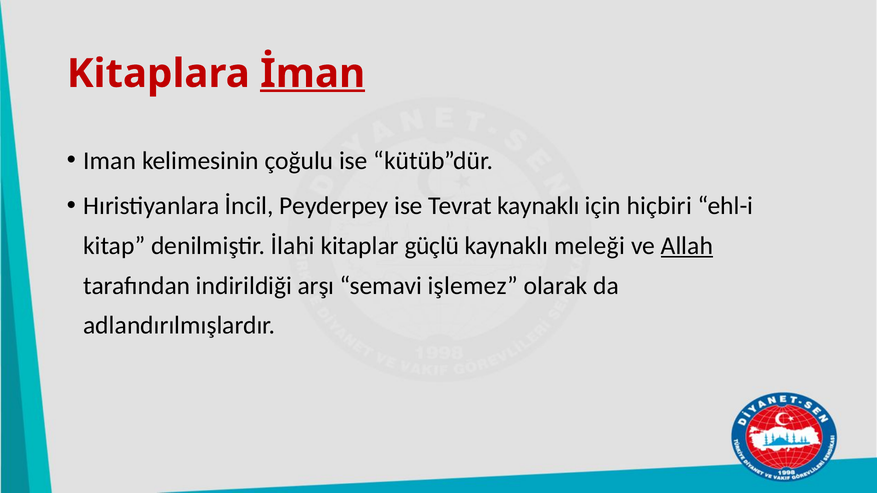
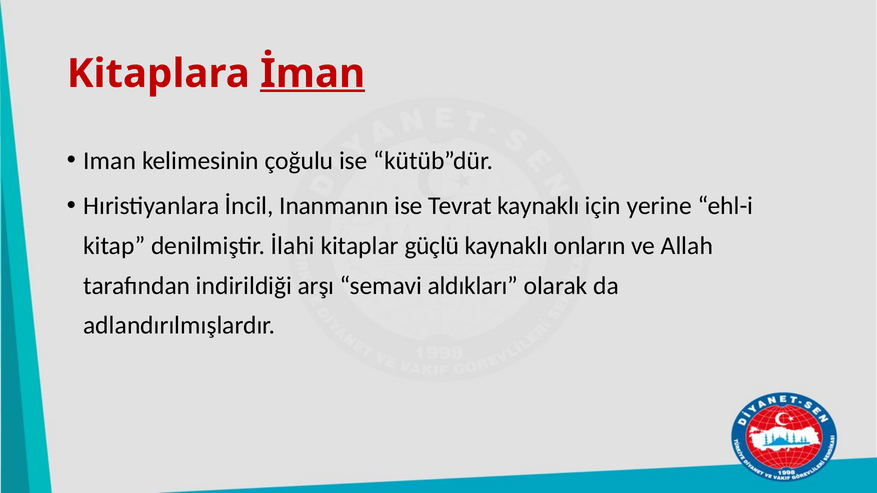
Peyderpey: Peyderpey -> Inanmanın
hiçbiri: hiçbiri -> yerine
meleği: meleği -> onların
Allah underline: present -> none
işlemez: işlemez -> aldıkları
